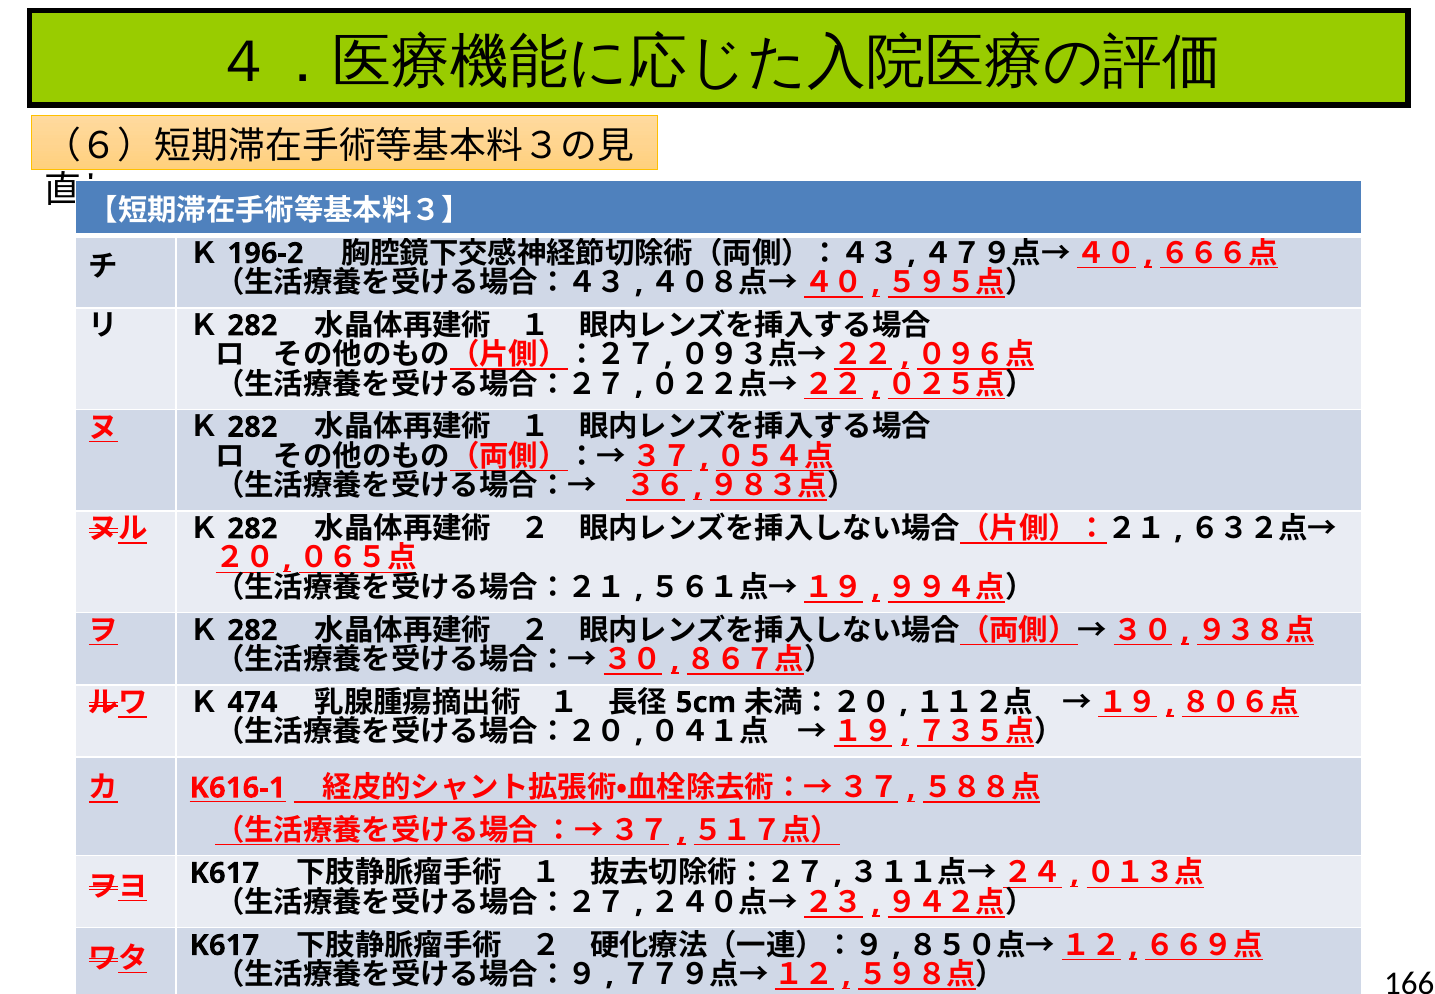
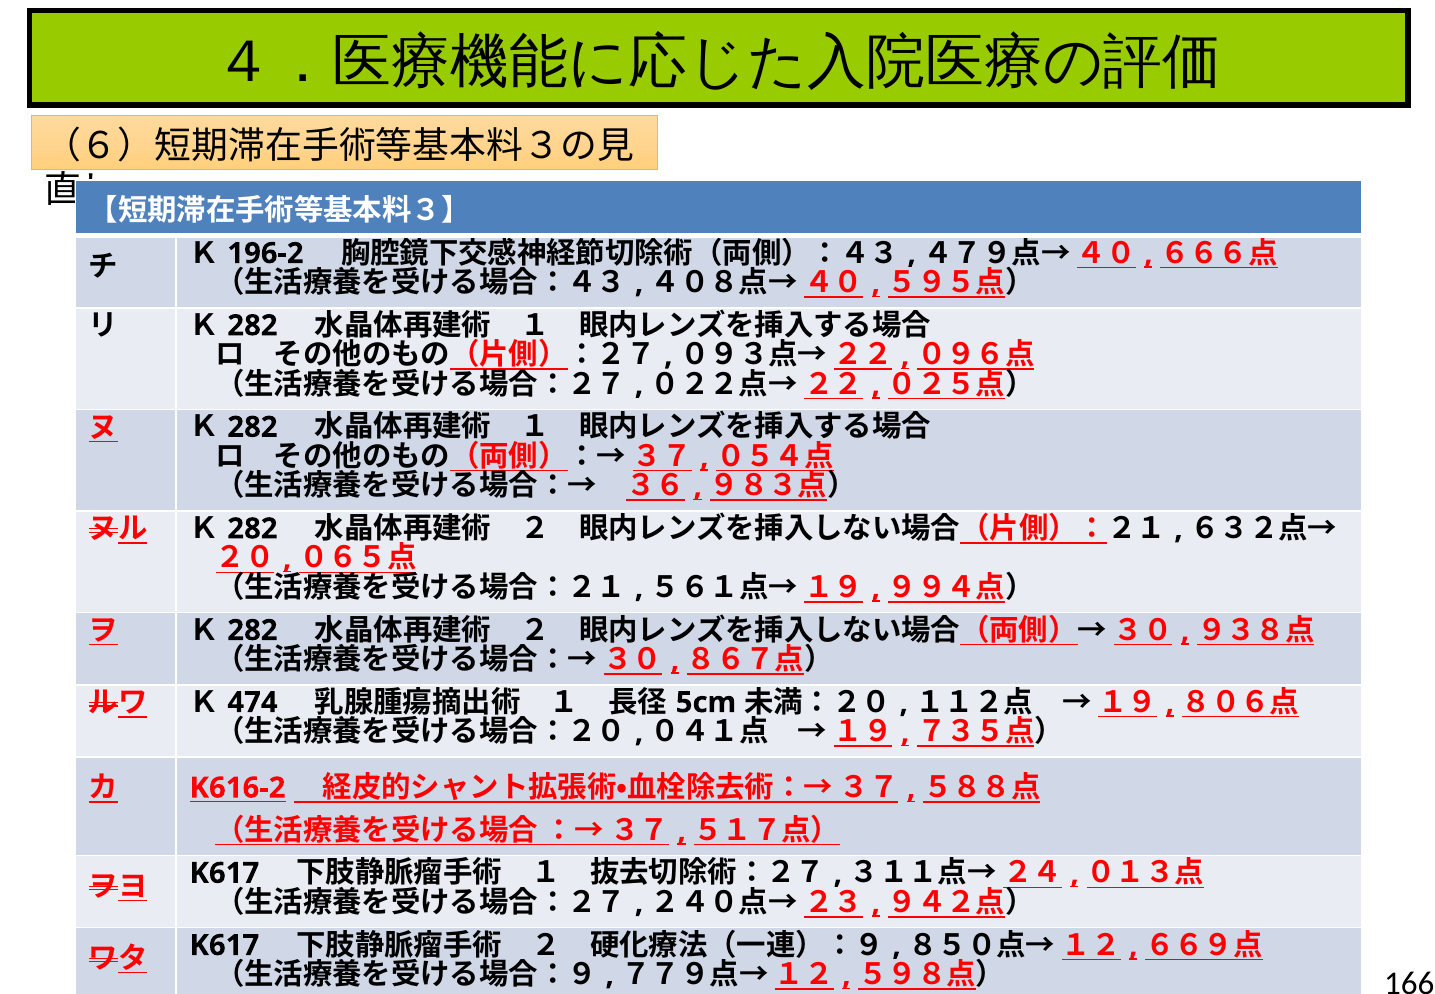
K616-1: K616-1 -> K616-2
